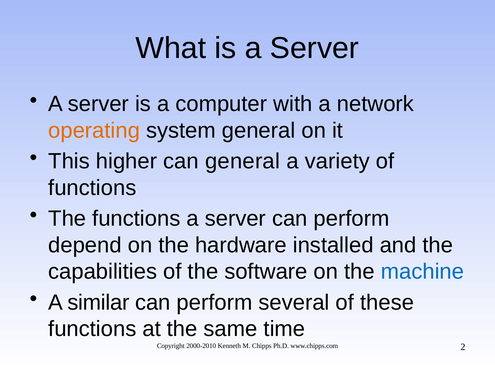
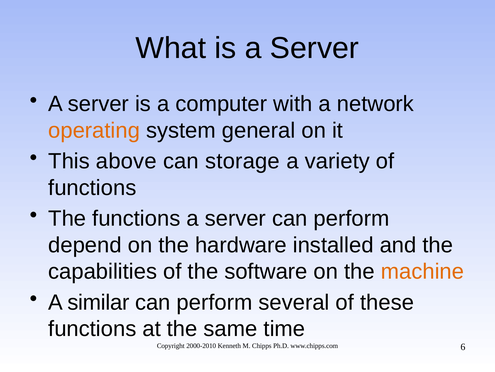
higher: higher -> above
can general: general -> storage
machine colour: blue -> orange
2: 2 -> 6
